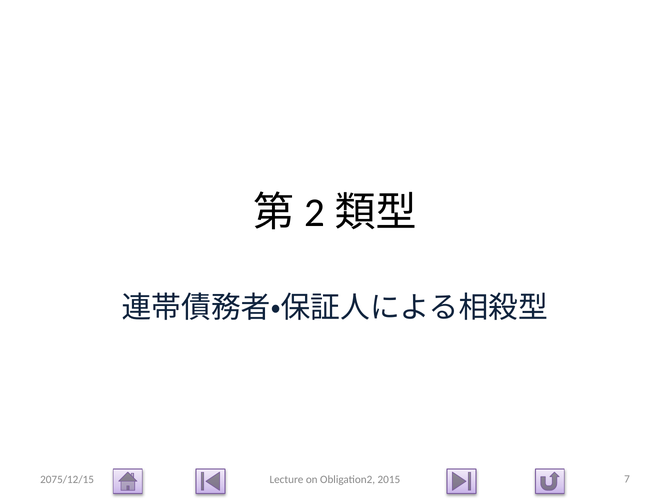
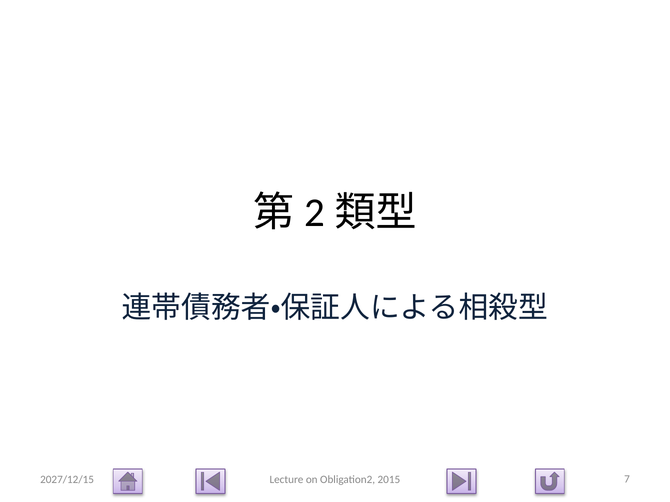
2075/12/15: 2075/12/15 -> 2027/12/15
